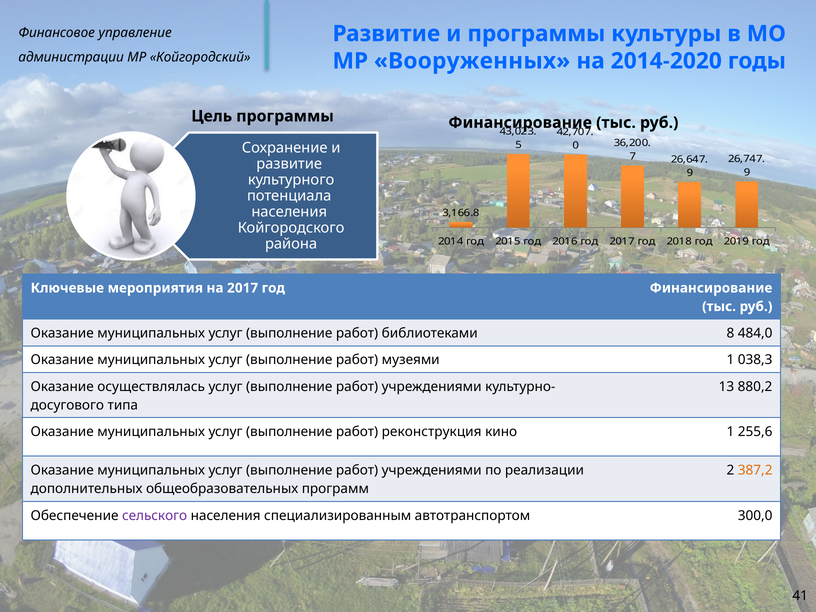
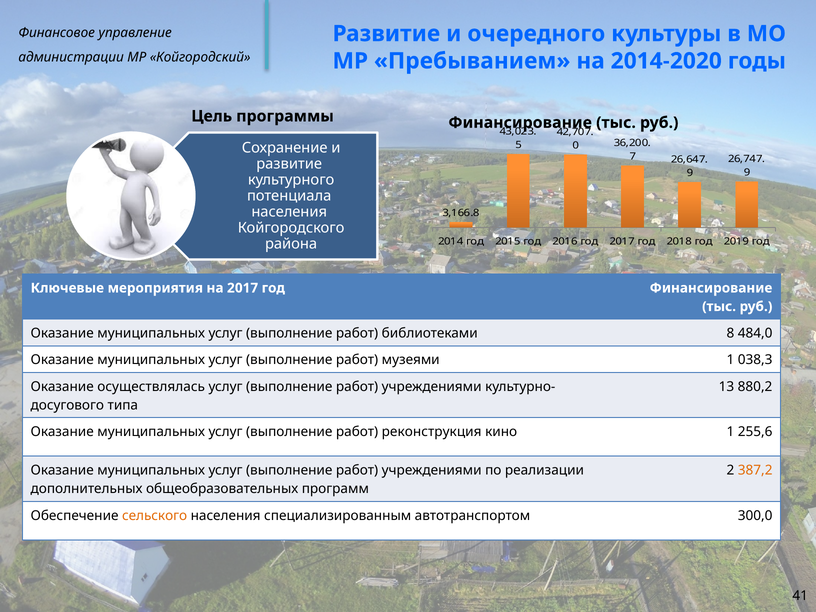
и программы: программы -> очередного
Вооруженных: Вооруженных -> Пребыванием
сельского colour: purple -> orange
